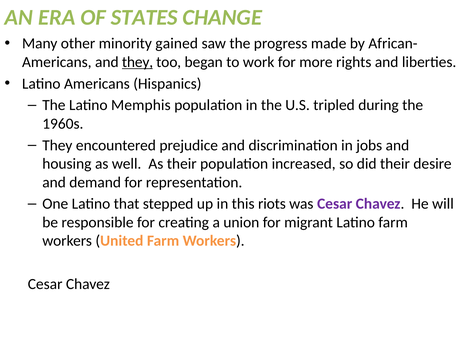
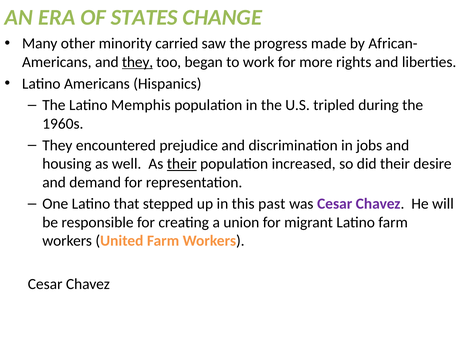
gained: gained -> carried
their at (182, 164) underline: none -> present
riots: riots -> past
